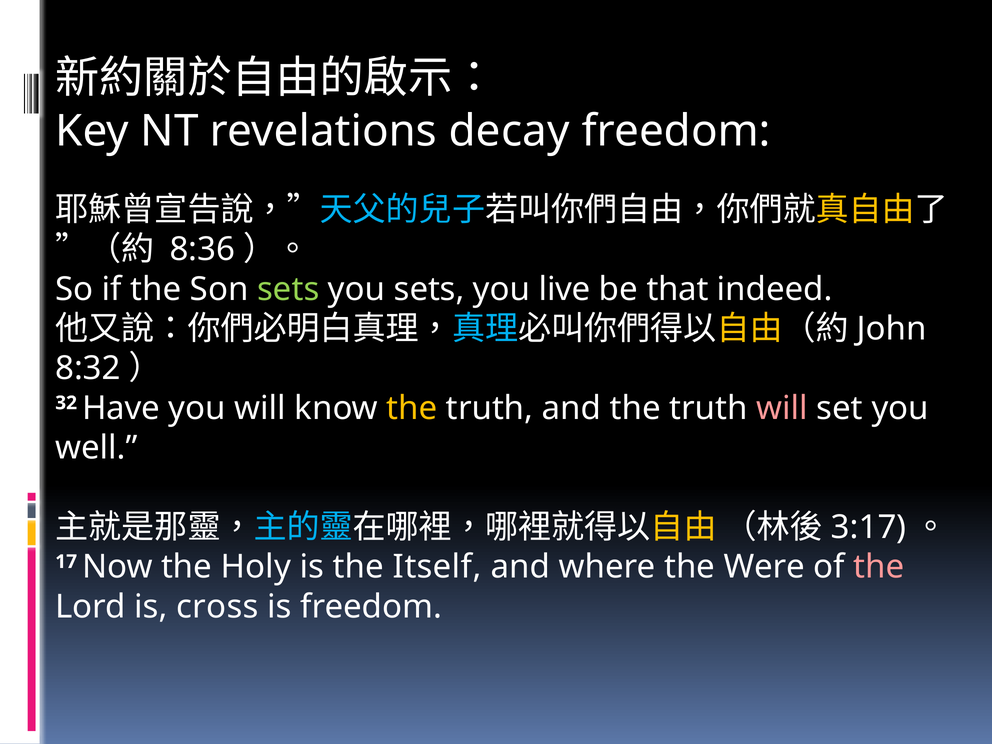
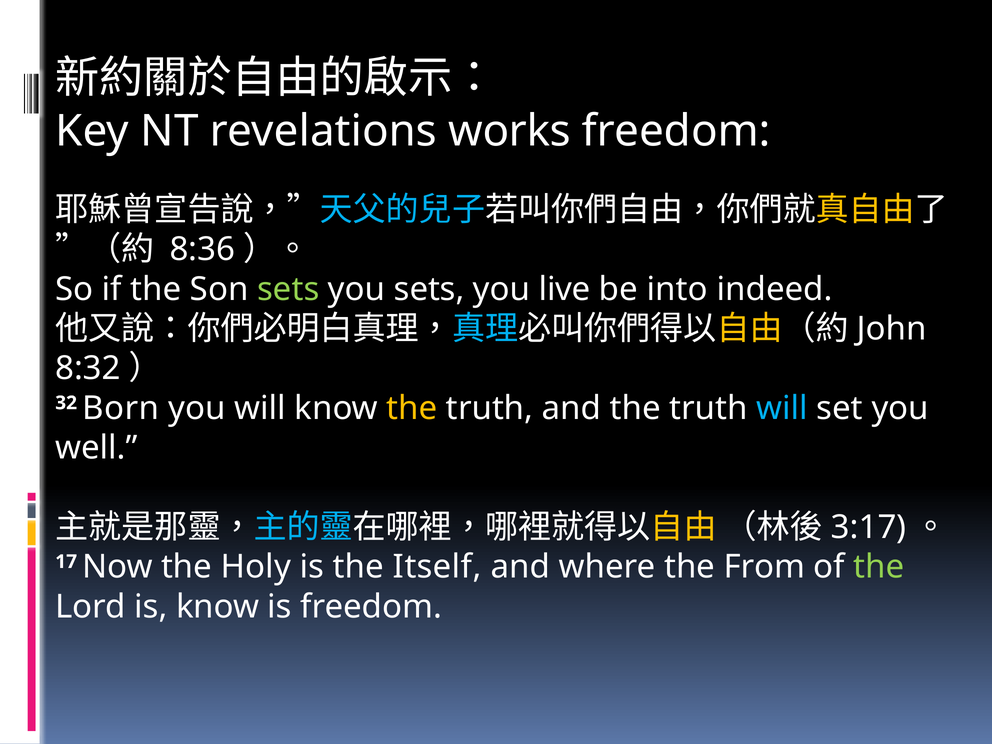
decay: decay -> works
that: that -> into
Have: Have -> Born
will at (782, 408) colour: pink -> light blue
Were: Were -> From
the at (879, 567) colour: pink -> light green
is cross: cross -> know
